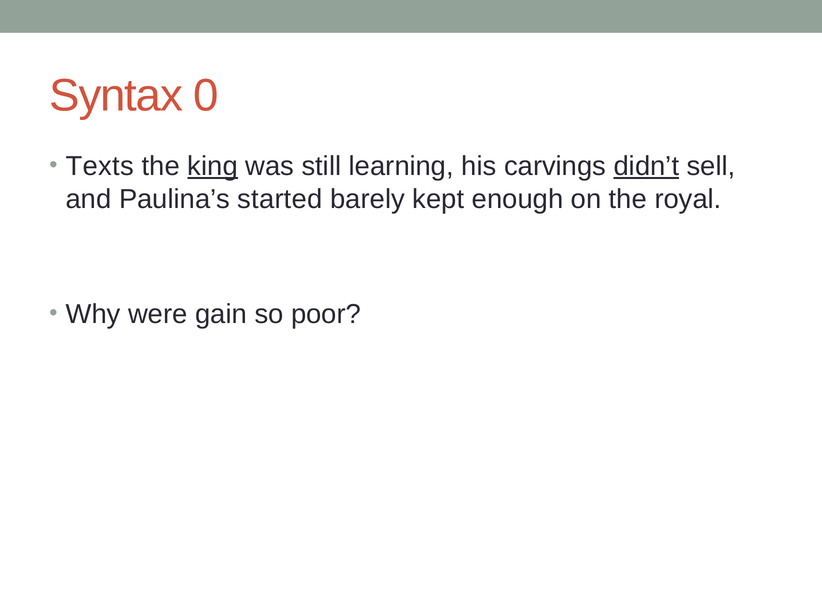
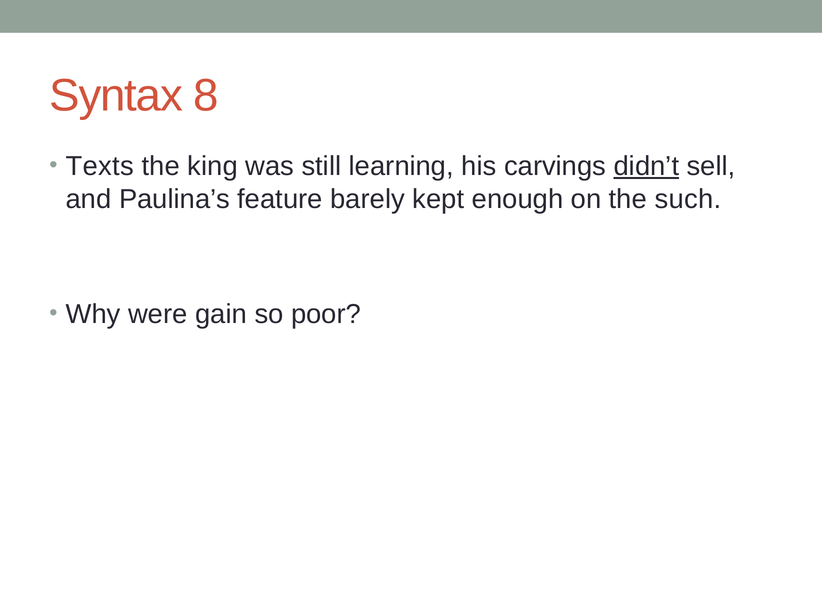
0: 0 -> 8
king underline: present -> none
started: started -> feature
royal: royal -> such
